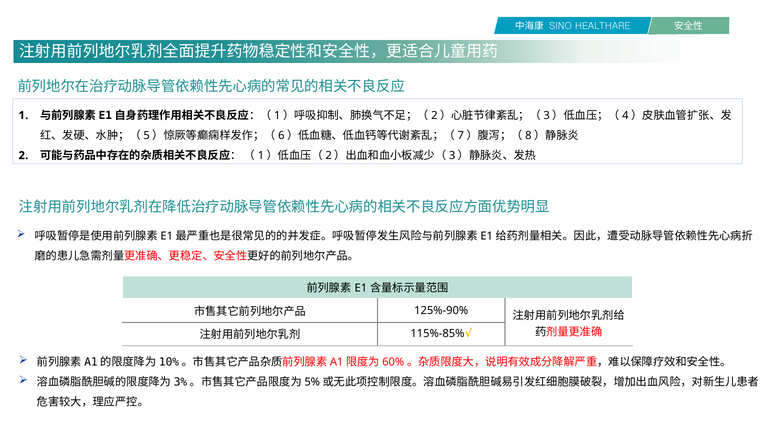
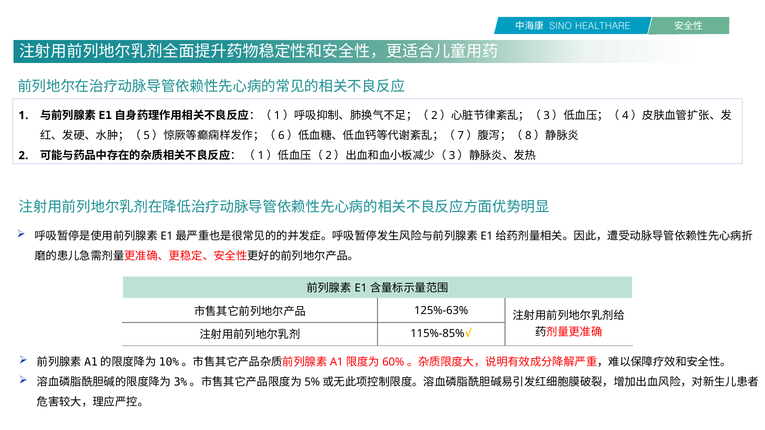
125%-90%: 125%-90% -> 125%-63%
